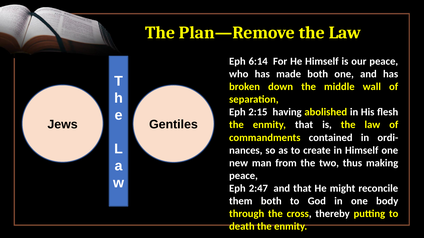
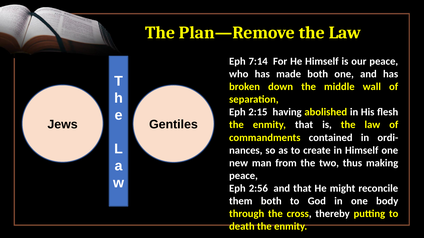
6:14: 6:14 -> 7:14
2:47: 2:47 -> 2:56
